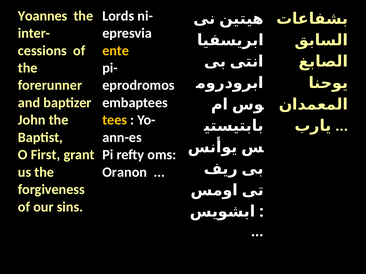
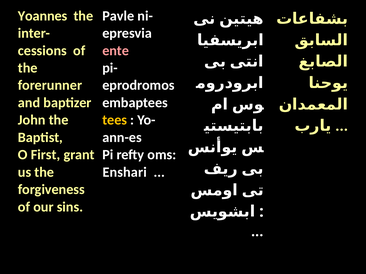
Lords: Lords -> Pavle
ente colour: yellow -> pink
Oranon: Oranon -> Enshari
